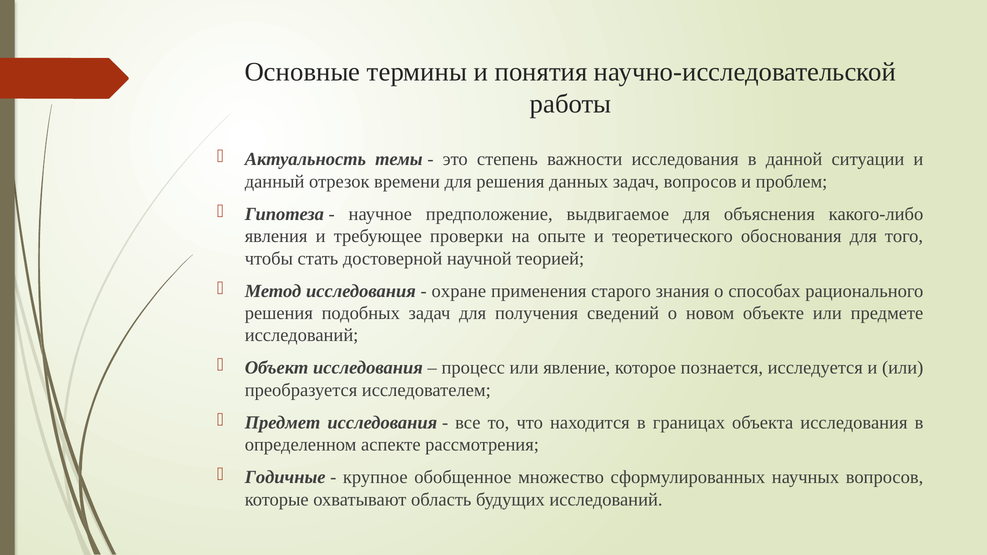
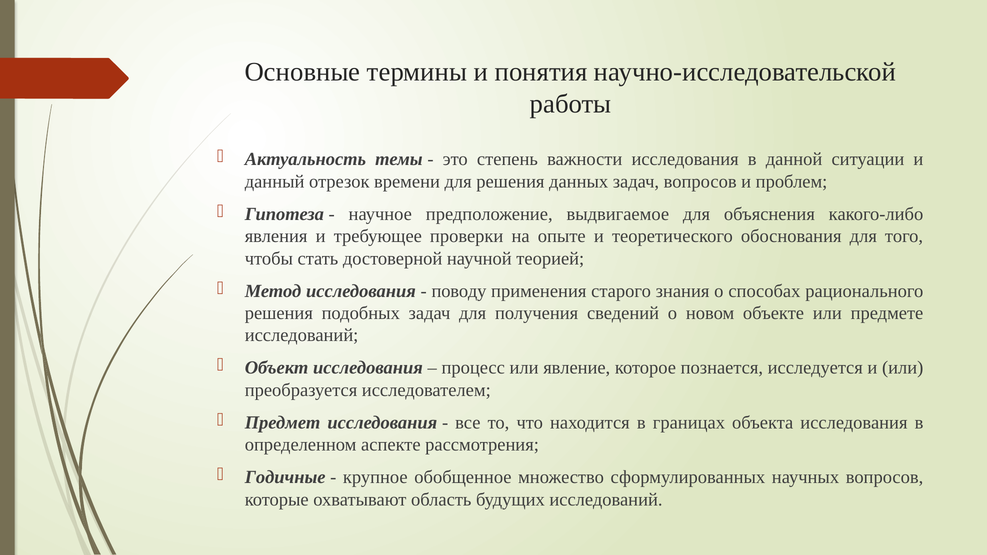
охране: охране -> поводу
